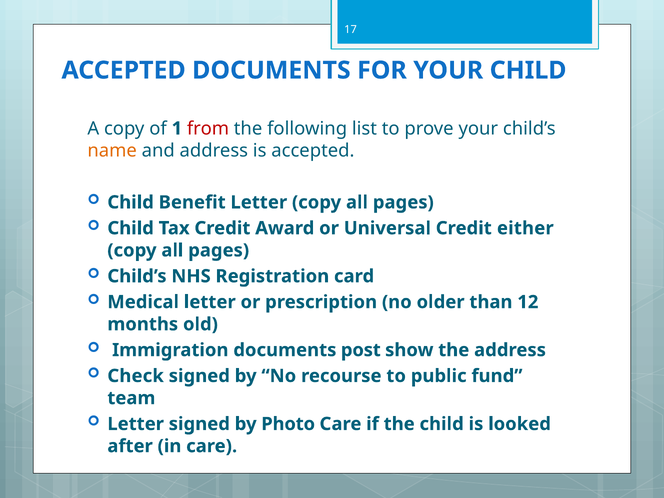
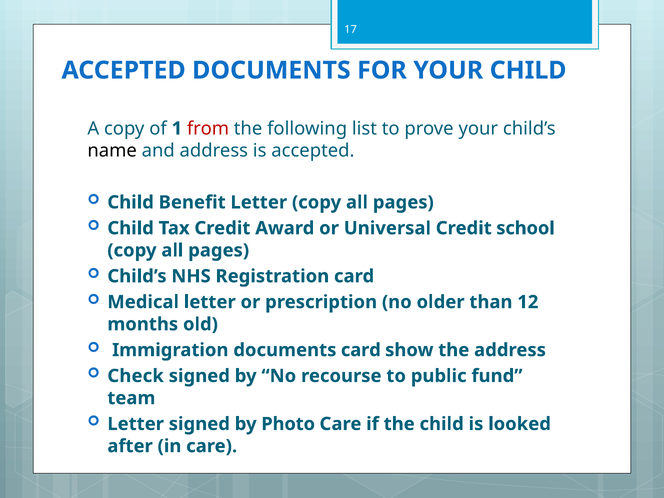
name colour: orange -> black
either: either -> school
documents post: post -> card
